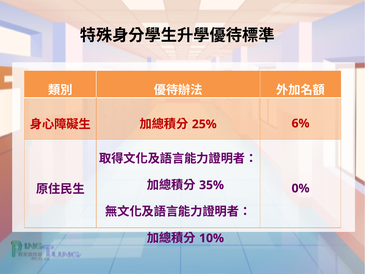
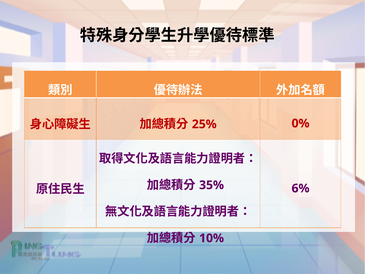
6%: 6% -> 0%
0%: 0% -> 6%
